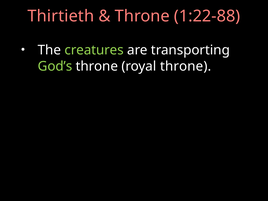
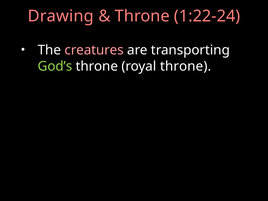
Thirtieth: Thirtieth -> Drawing
1:22-88: 1:22-88 -> 1:22-24
creatures colour: light green -> pink
